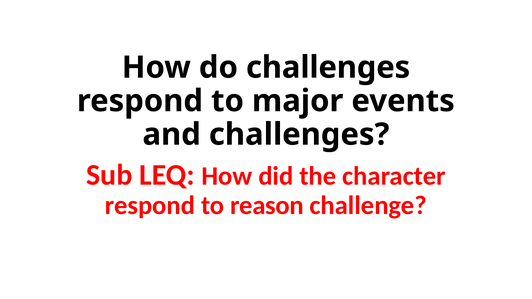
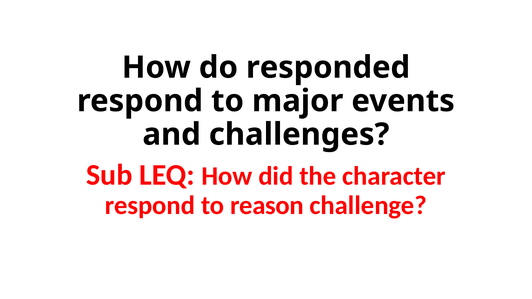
do challenges: challenges -> responded
